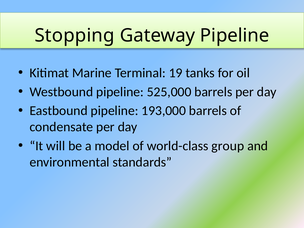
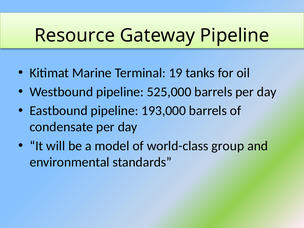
Stopping: Stopping -> Resource
